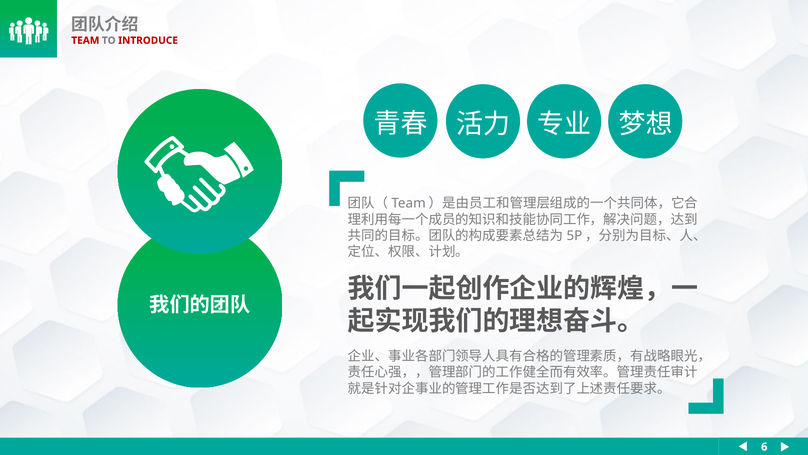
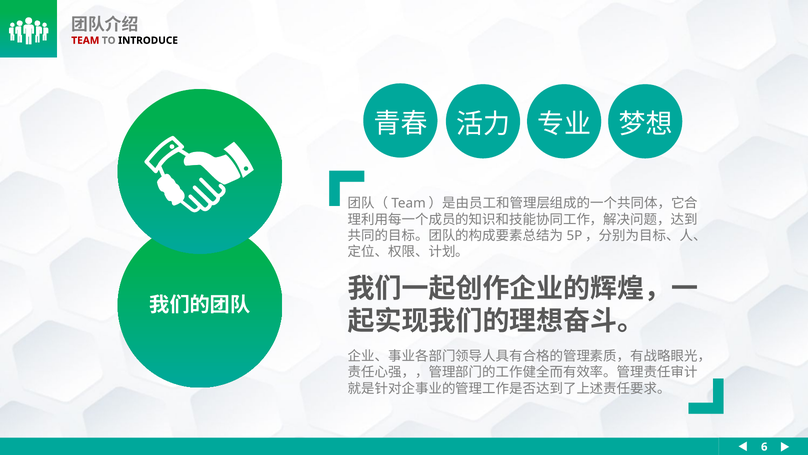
INTRODUCE colour: red -> black
